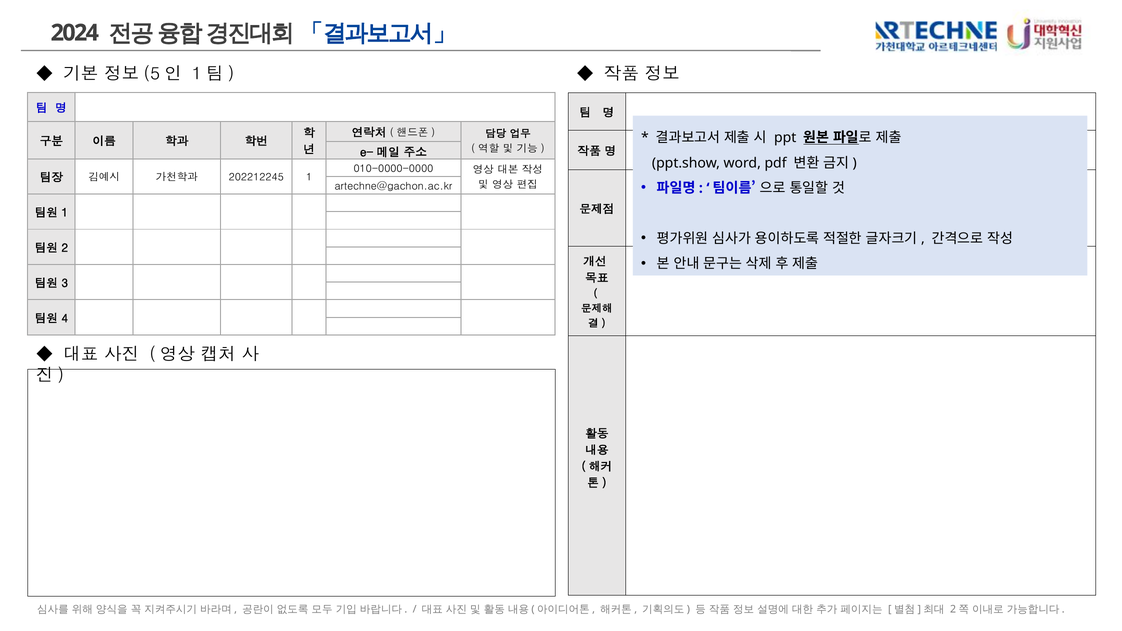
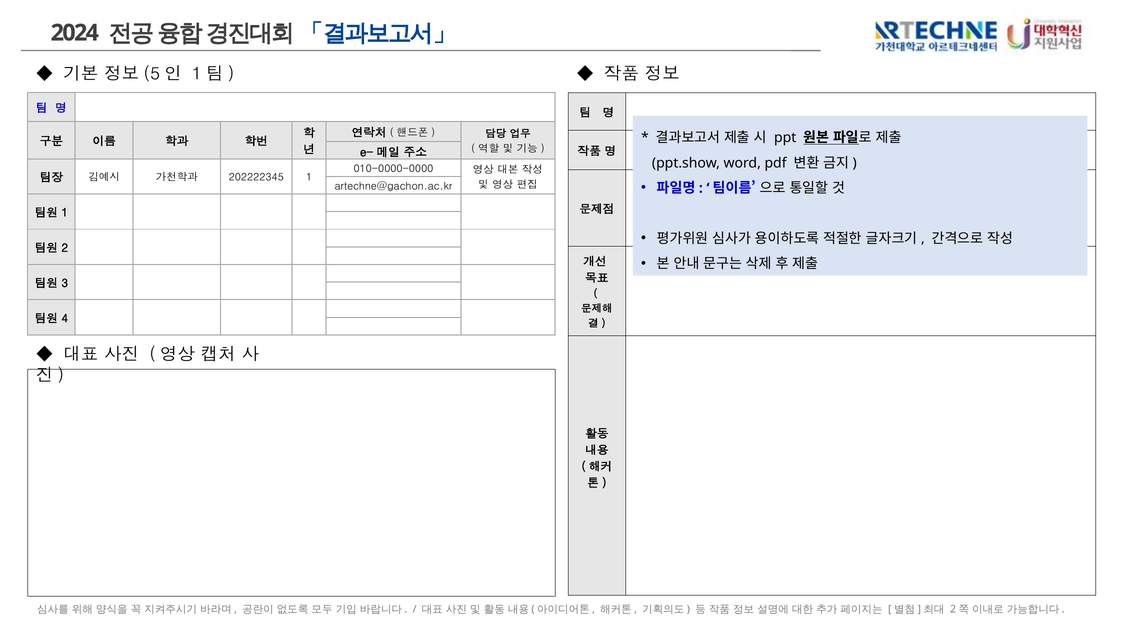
202212245: 202212245 -> 202222345
